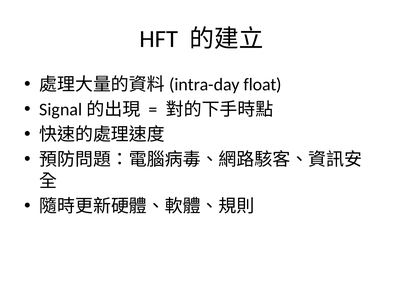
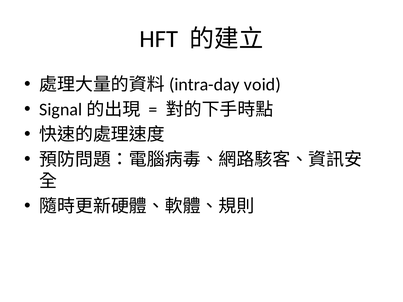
float: float -> void
